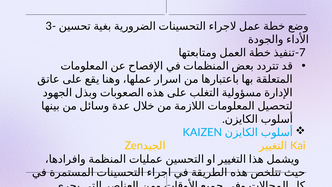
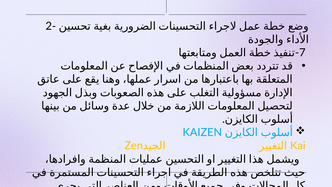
3-: 3- -> 2-
